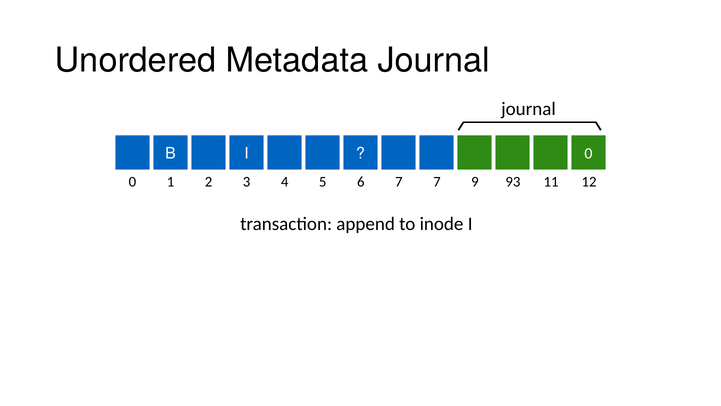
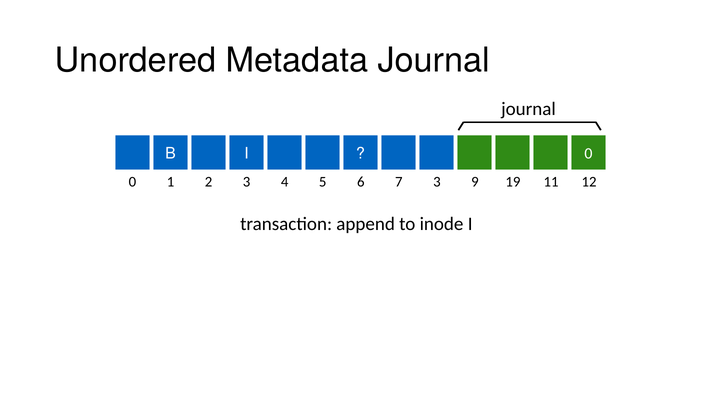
7 7: 7 -> 3
93: 93 -> 19
